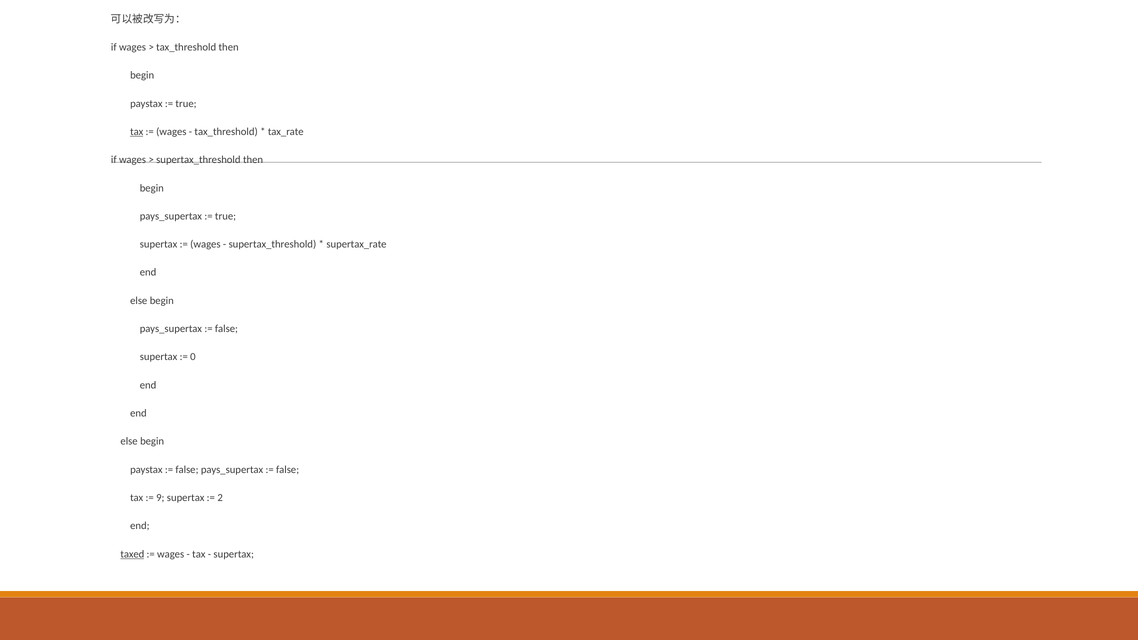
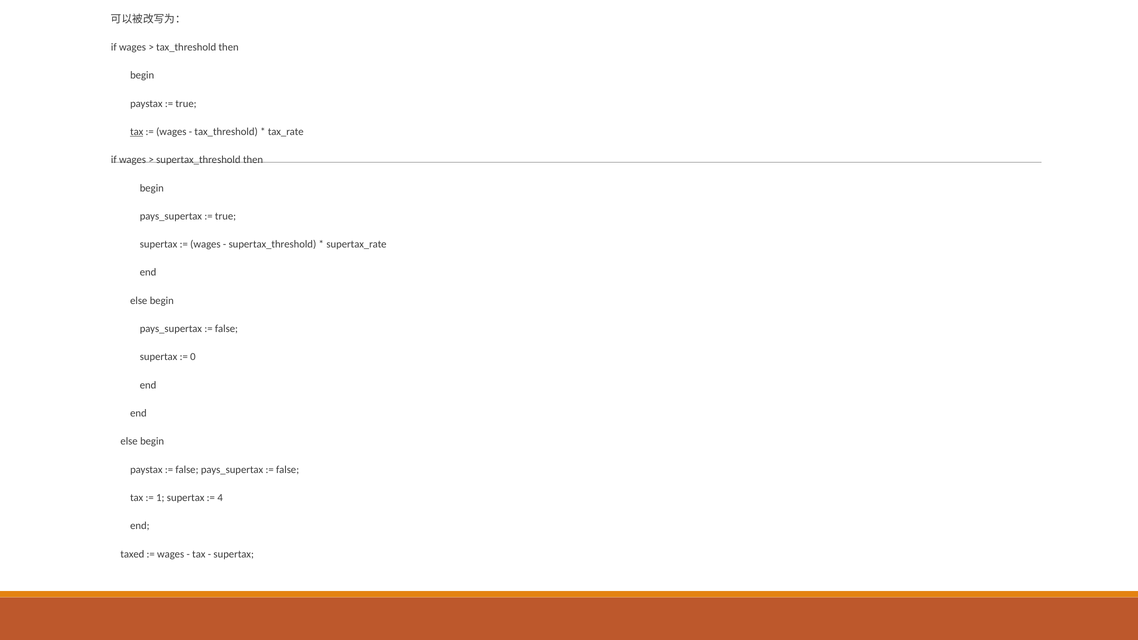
9: 9 -> 1
2: 2 -> 4
taxed underline: present -> none
